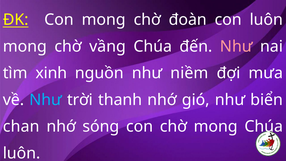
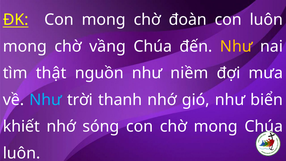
Như at (236, 46) colour: pink -> yellow
xinh: xinh -> thật
chan: chan -> khiết
